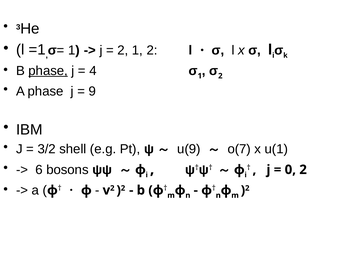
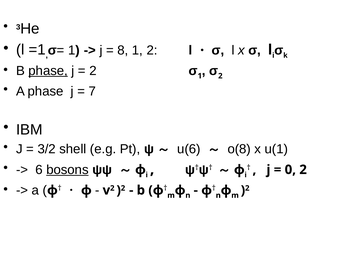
2 at (123, 50): 2 -> 8
4 at (93, 71): 4 -> 2
9: 9 -> 7
u(9: u(9 -> u(6
o(7: o(7 -> o(8
bosons underline: none -> present
